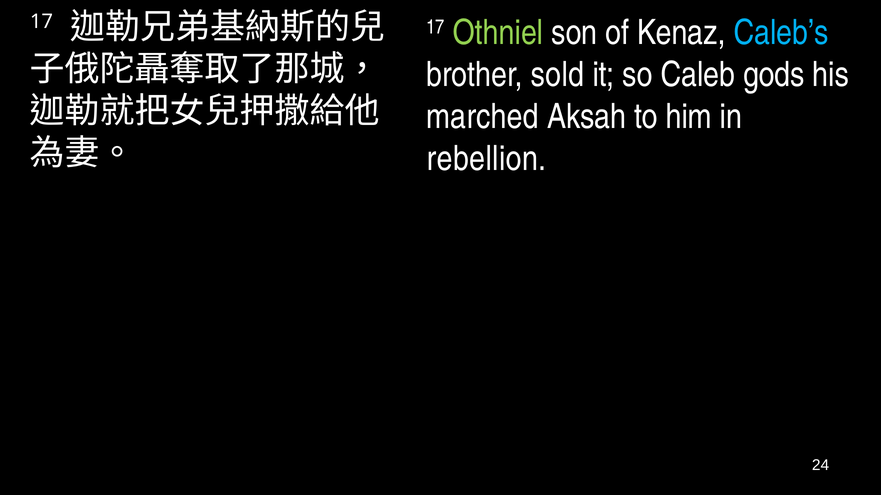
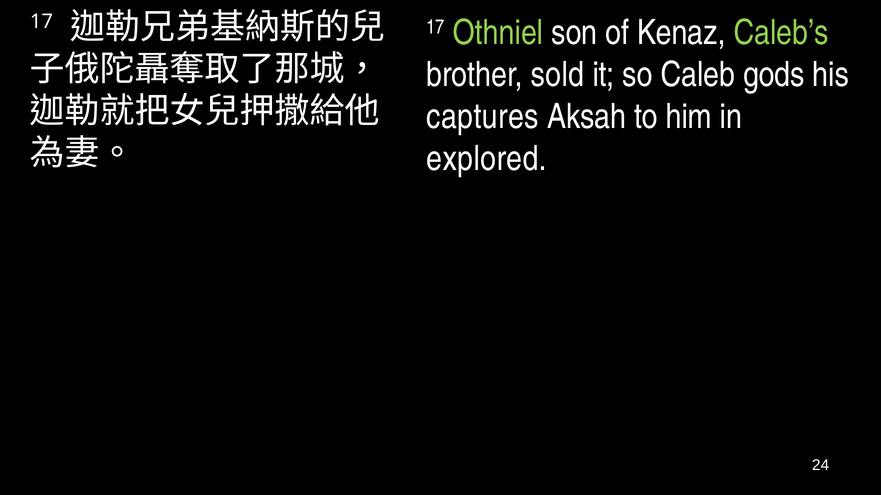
Caleb’s colour: light blue -> light green
marched: marched -> captures
rebellion: rebellion -> explored
